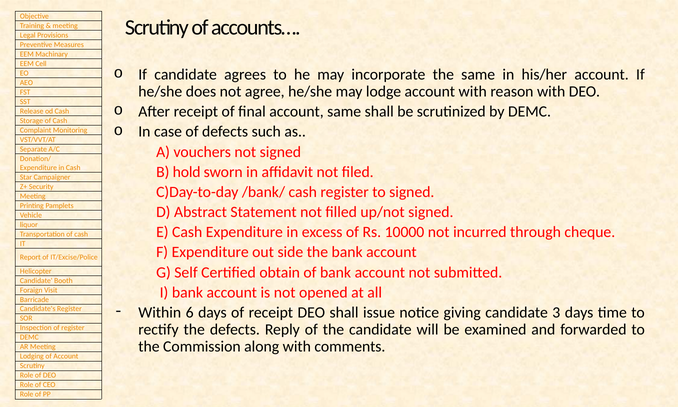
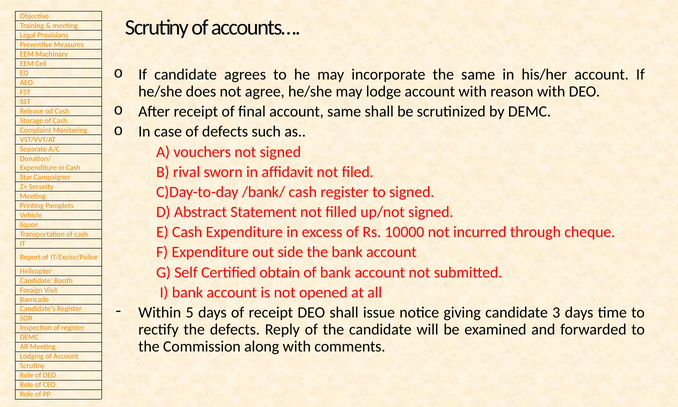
hold: hold -> rival
6: 6 -> 5
